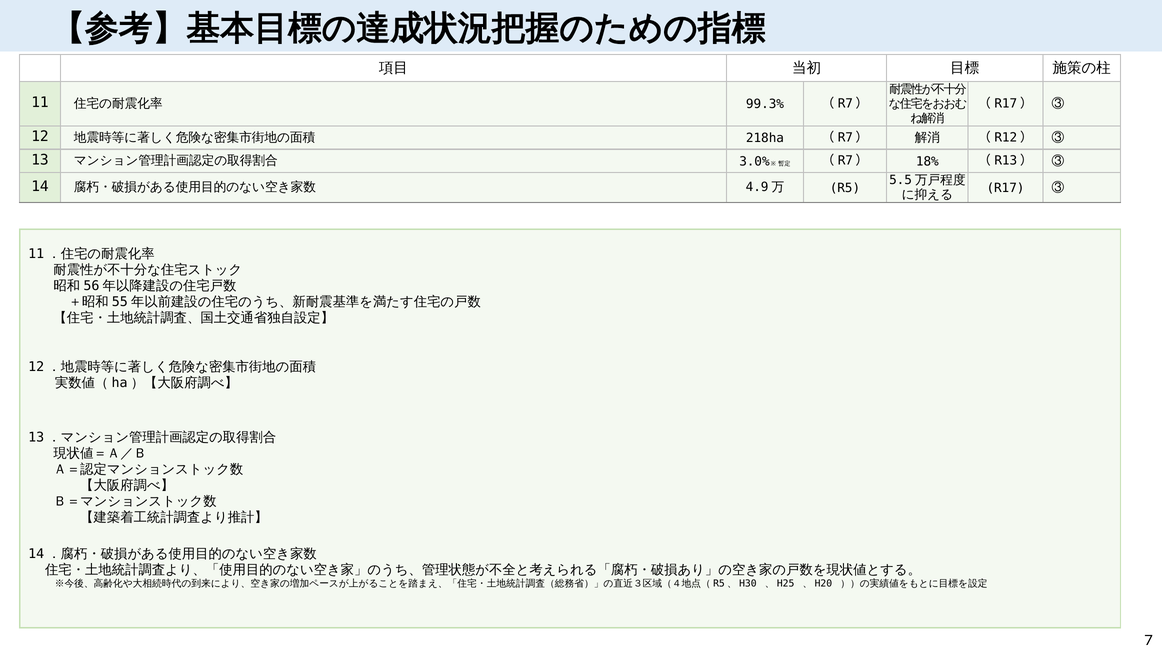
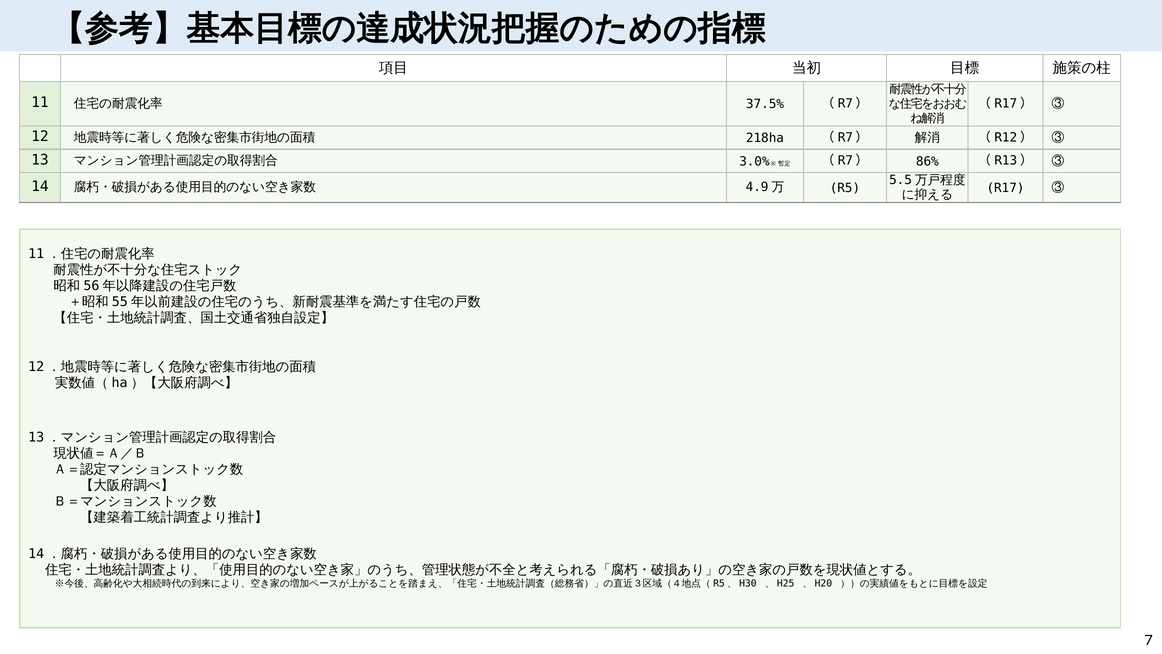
99.3%: 99.3% -> 37.5%
18%: 18% -> 86%
